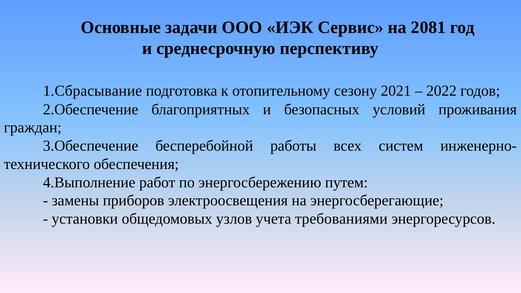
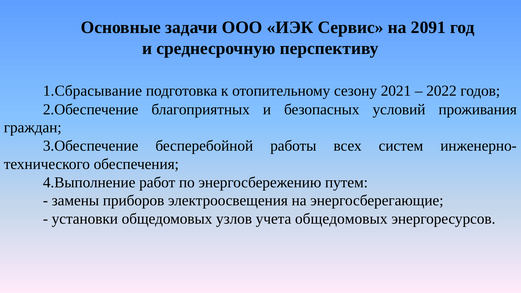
2081: 2081 -> 2091
учета требованиями: требованиями -> общедомовых
